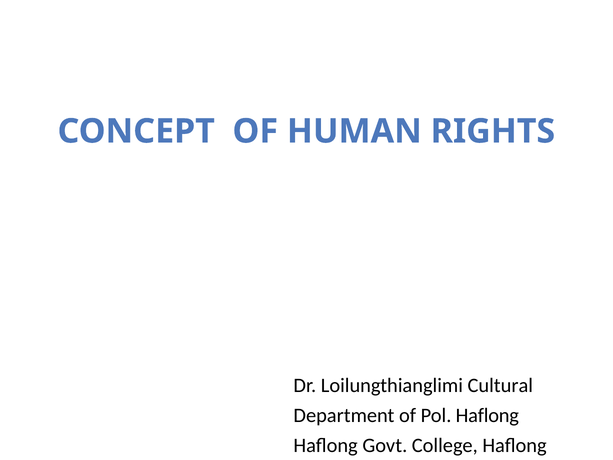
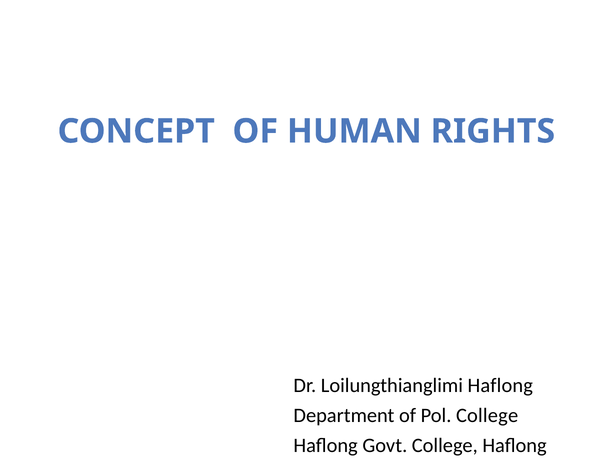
Loilungthianglimi Cultural: Cultural -> Haflong
Pol Haflong: Haflong -> College
